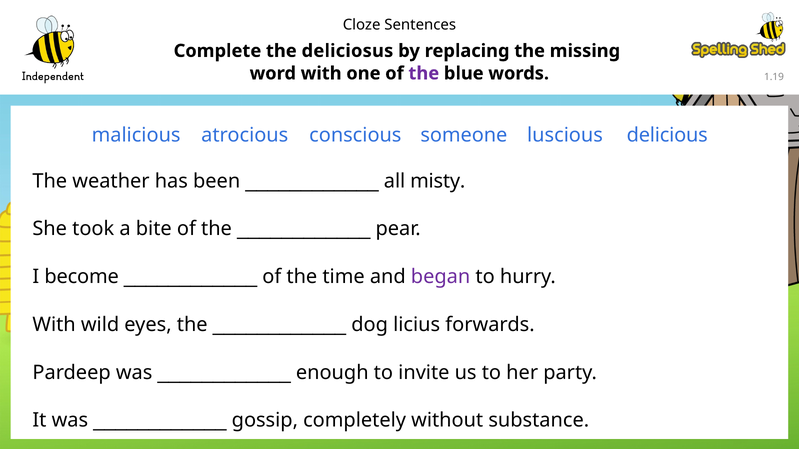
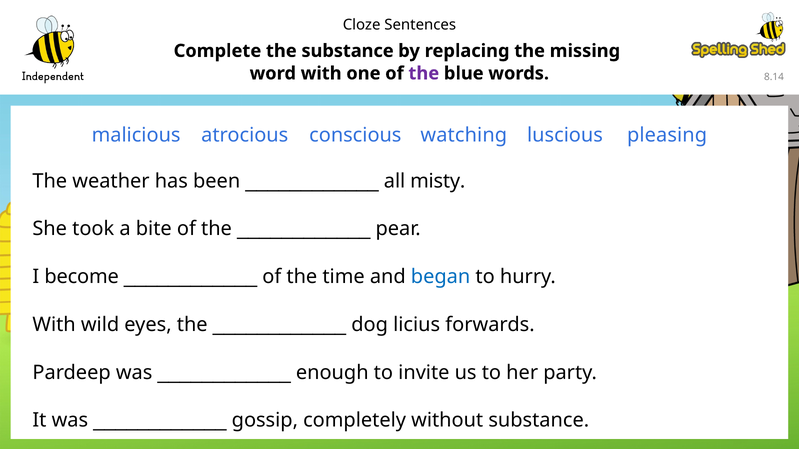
the deliciosus: deliciosus -> substance
1.19: 1.19 -> 8.14
someone: someone -> watching
delicious: delicious -> pleasing
began colour: purple -> blue
